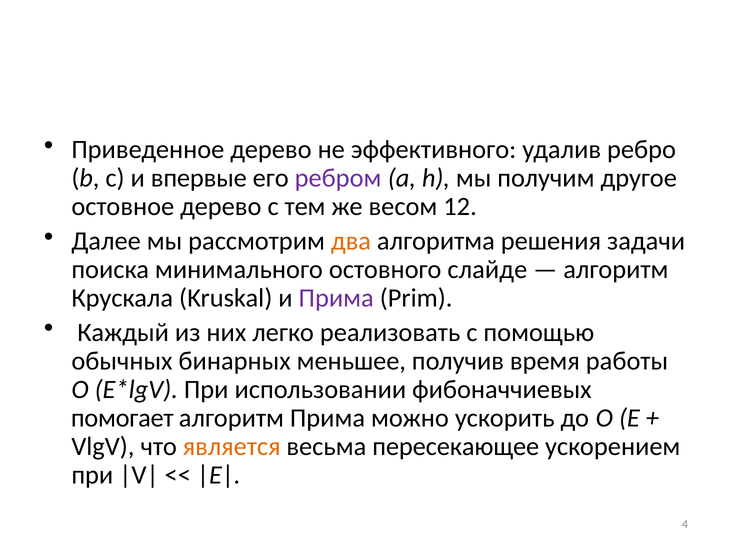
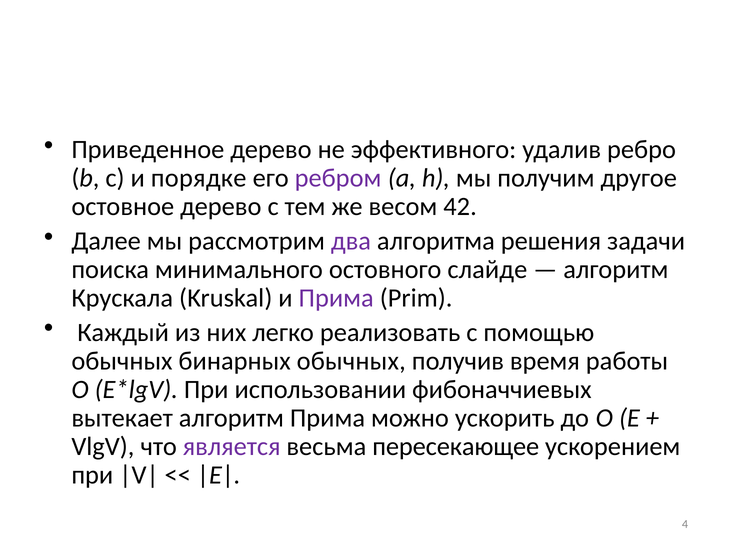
впервые: впервые -> порядке
12: 12 -> 42
два colour: orange -> purple
бинарных меньшее: меньшее -> обычных
помогает: помогает -> вытекает
является colour: orange -> purple
